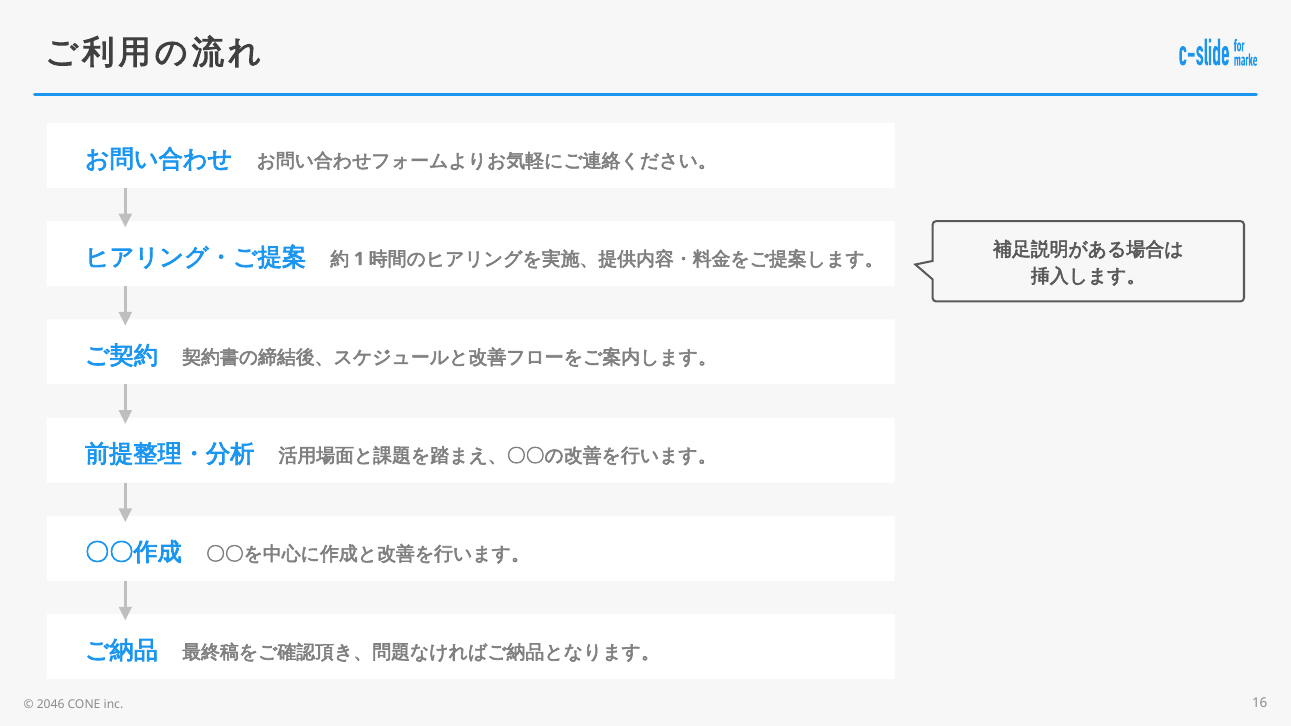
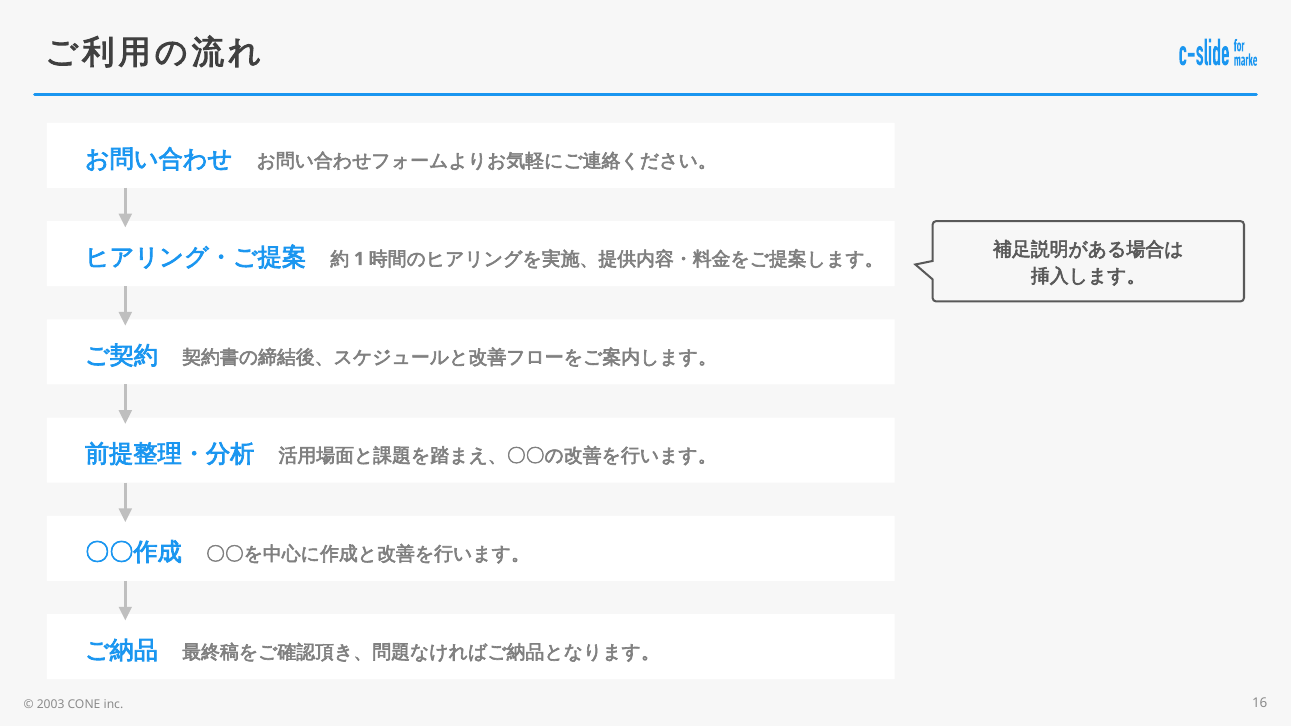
2046: 2046 -> 2003
